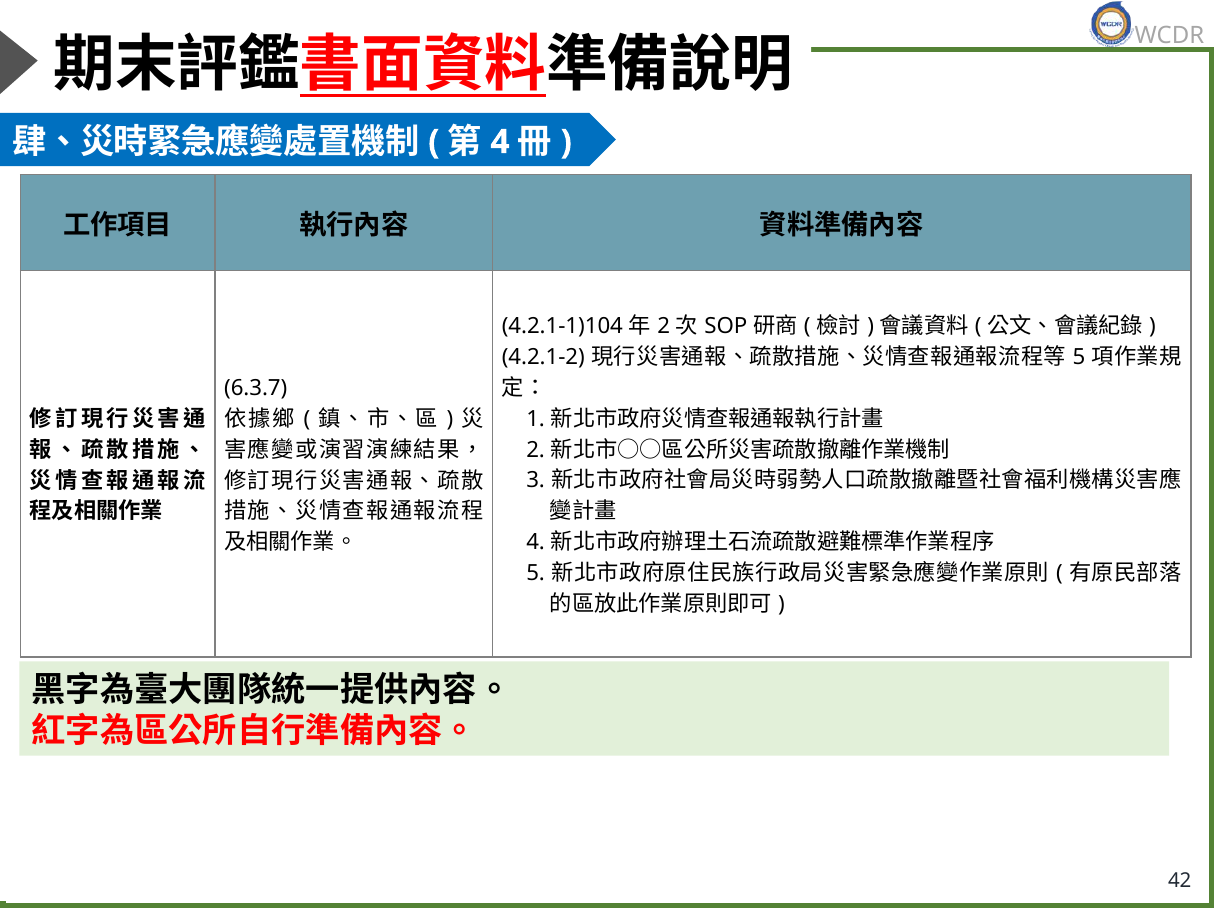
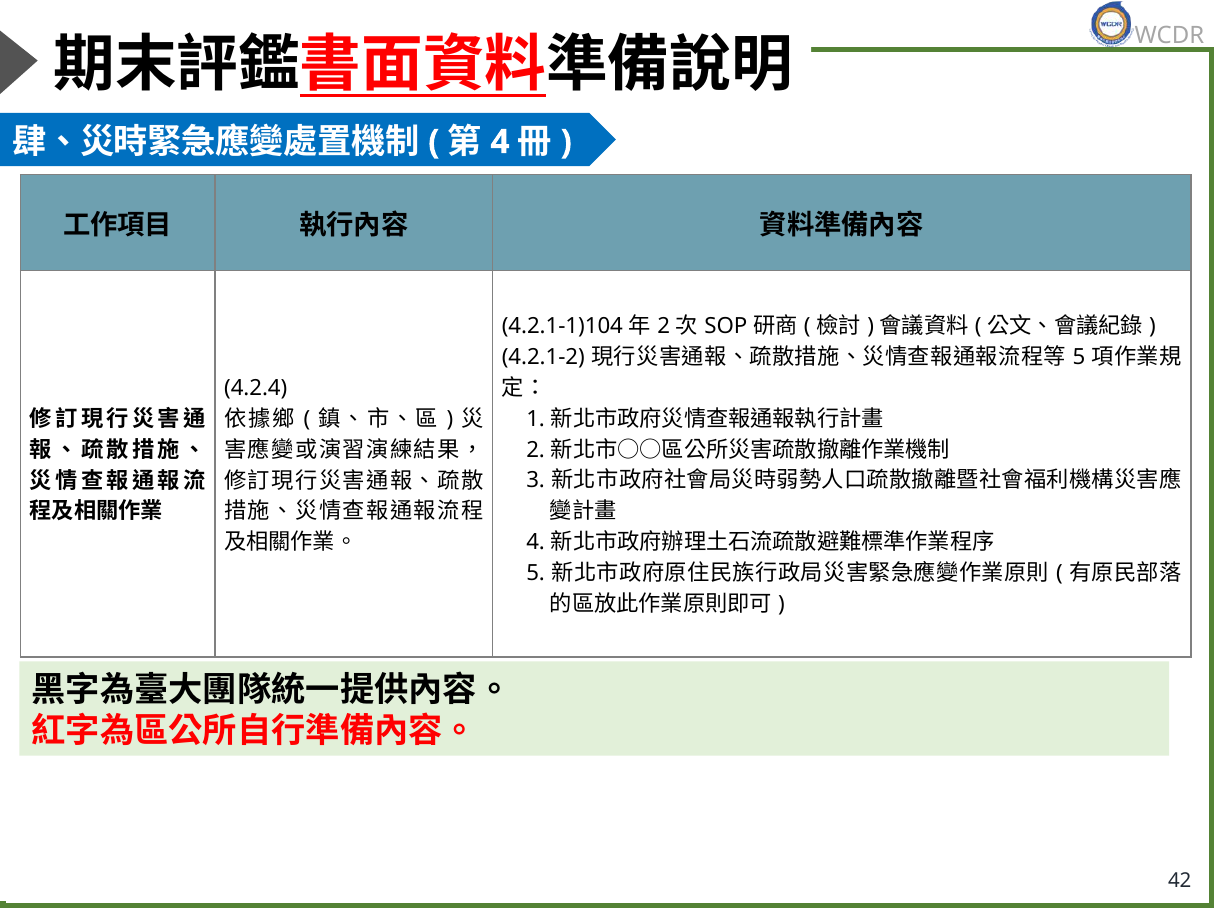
6.3.7: 6.3.7 -> 4.2.4
